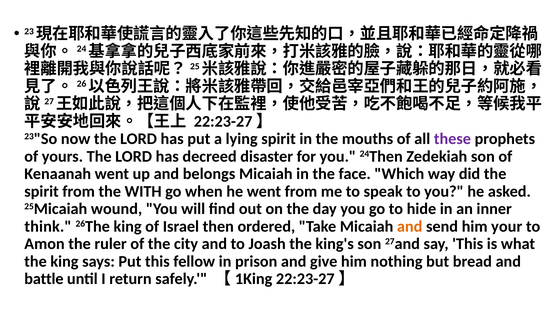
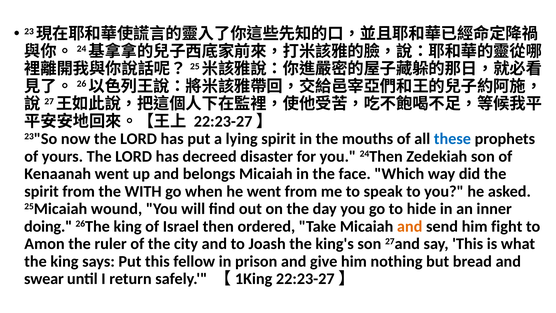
these colour: purple -> blue
think: think -> doing
your: your -> fight
battle: battle -> swear
